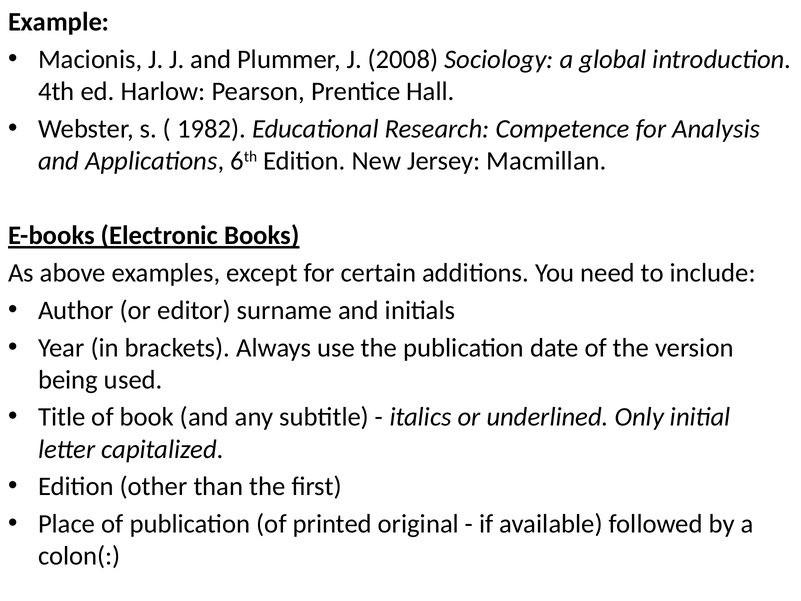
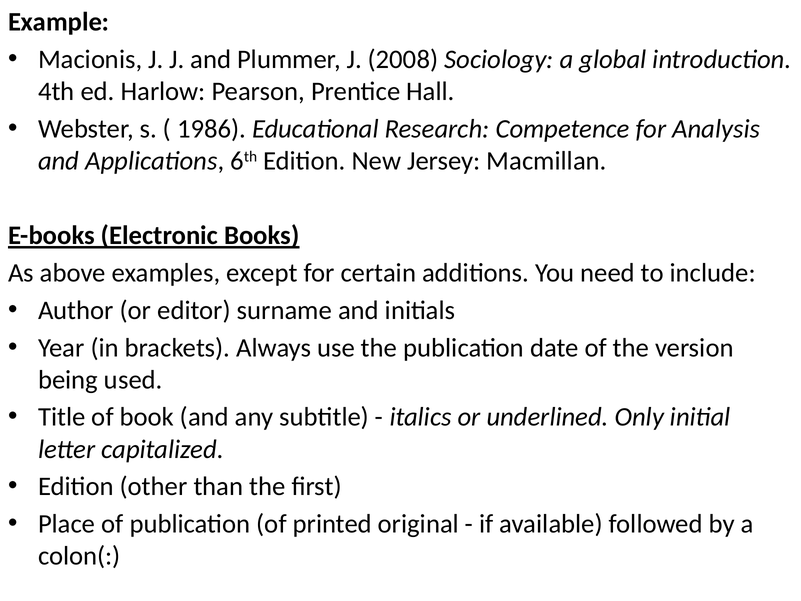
1982: 1982 -> 1986
